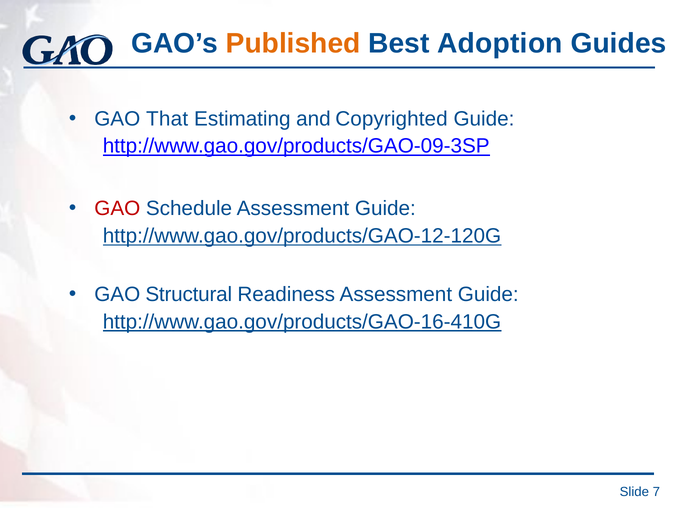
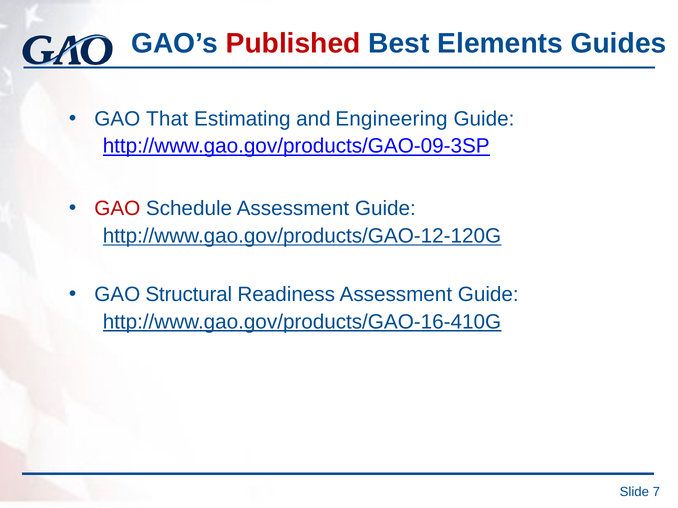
Published colour: orange -> red
Adoption: Adoption -> Elements
Copyrighted: Copyrighted -> Engineering
